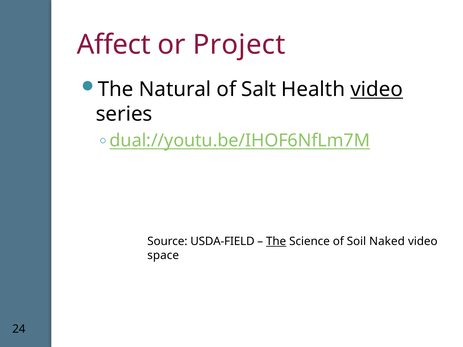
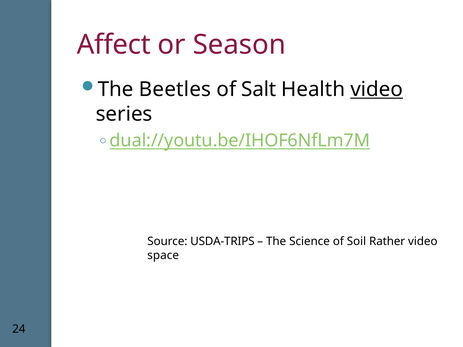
Project: Project -> Season
Natural: Natural -> Beetles
USDA-FIELD: USDA-FIELD -> USDA-TRIPS
The at (276, 242) underline: present -> none
Naked: Naked -> Rather
